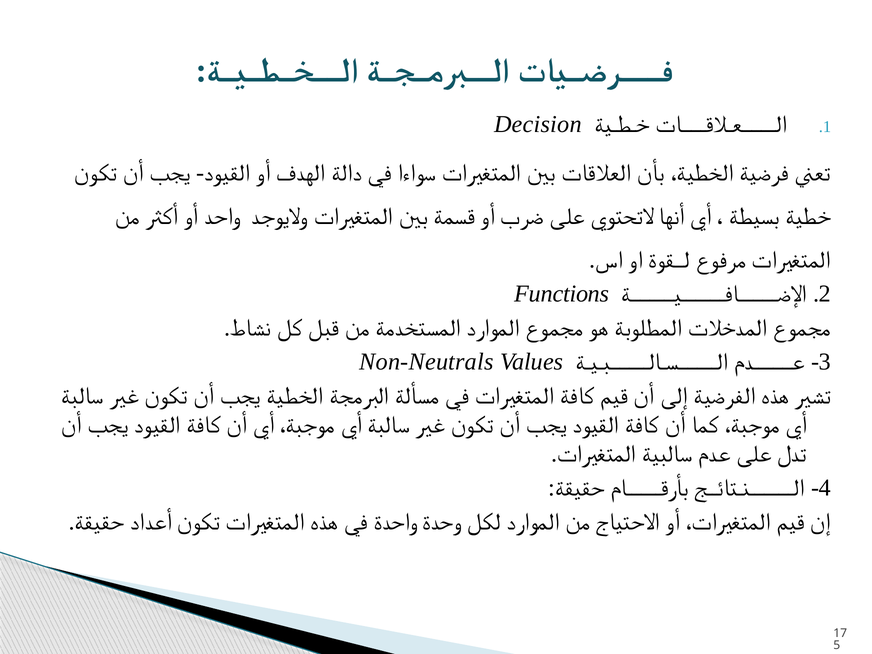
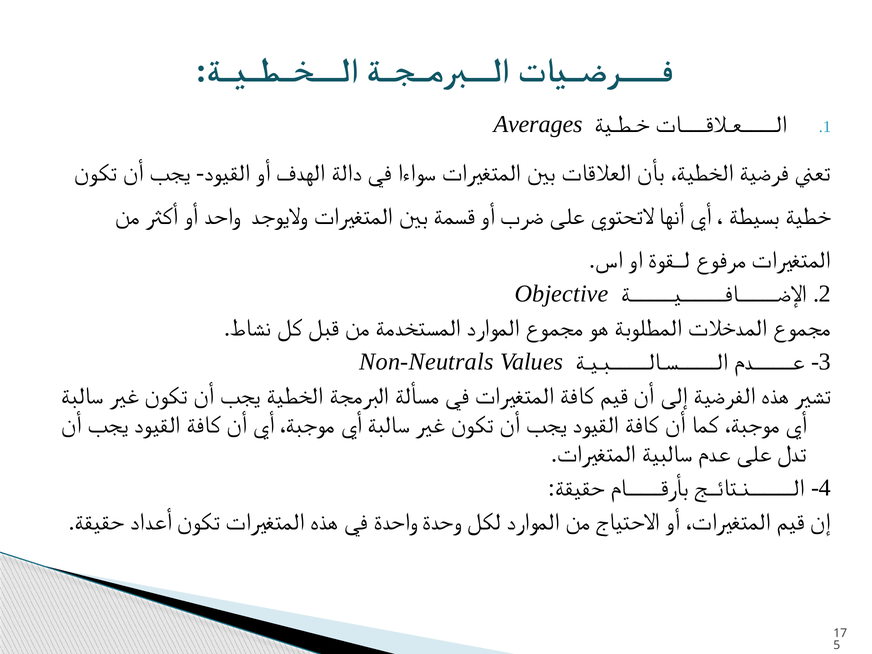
Decision: Decision -> Averages
Functions: Functions -> Objective
